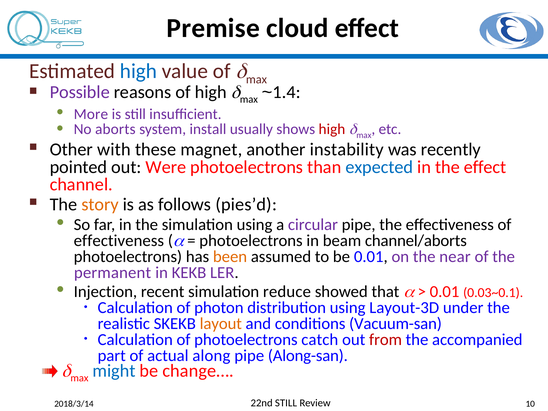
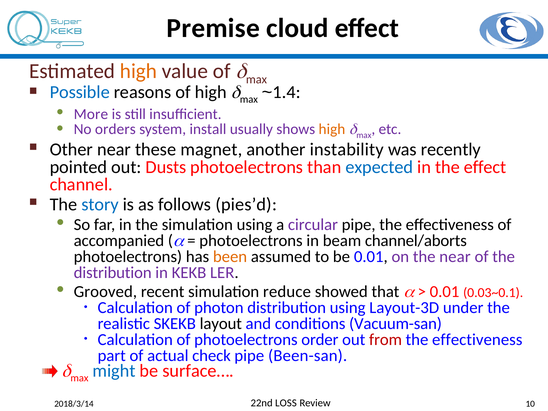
high at (139, 71) colour: blue -> orange
Possible colour: purple -> blue
aborts: aborts -> orders
high at (332, 129) colour: red -> orange
Other with: with -> near
Were: Were -> Dusts
story colour: orange -> blue
effectiveness at (119, 241): effectiveness -> accompanied
permanent at (113, 273): permanent -> distribution
Injection: Injection -> Grooved
layout colour: orange -> black
catch: catch -> order
accompanied at (477, 340): accompanied -> effectiveness
along: along -> check
Along-san: Along-san -> Been-san
change…: change… -> surface…
STILL at (286, 403): STILL -> LOSS
